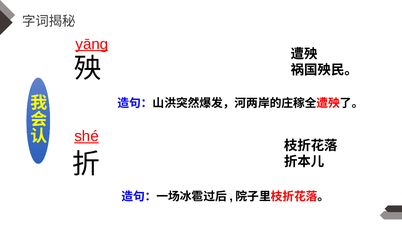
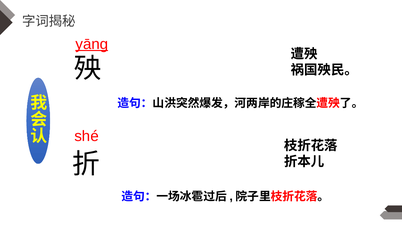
shé underline: present -> none
